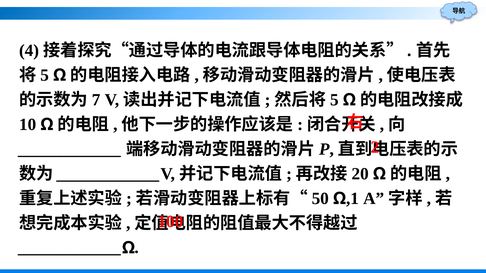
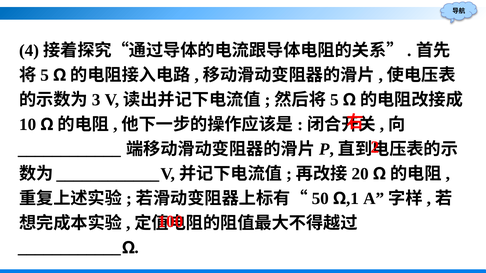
7: 7 -> 3
